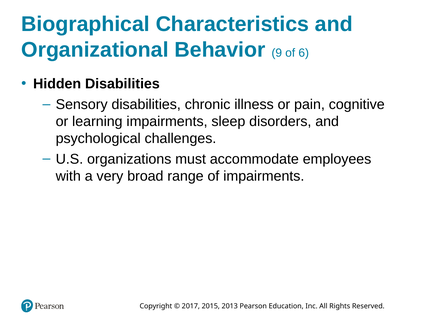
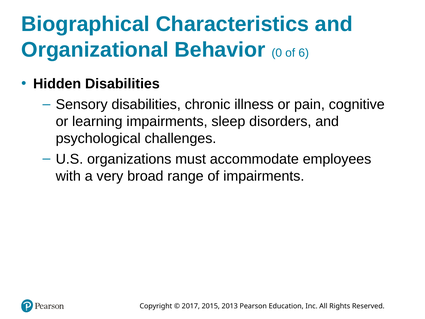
9: 9 -> 0
